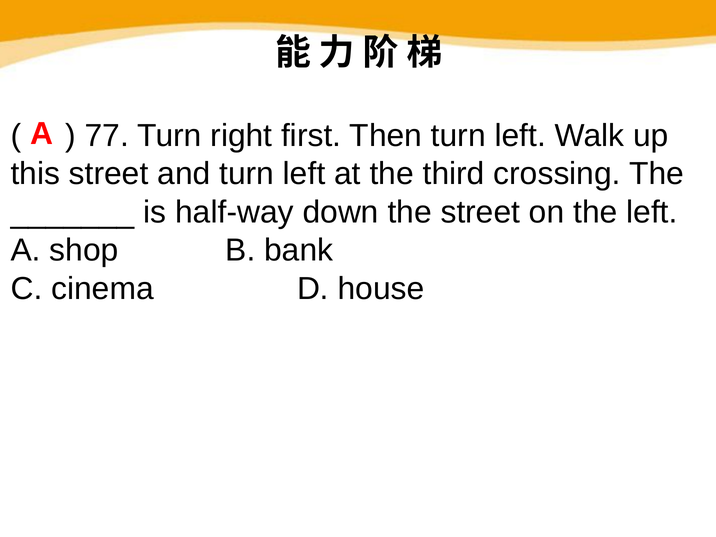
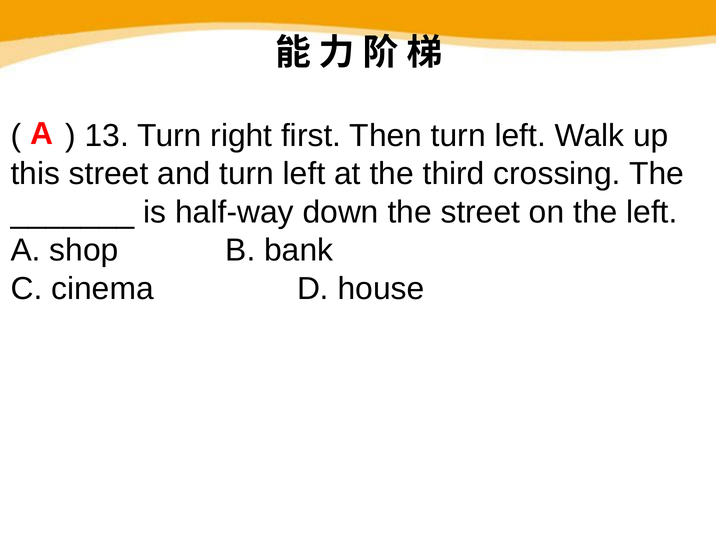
77: 77 -> 13
